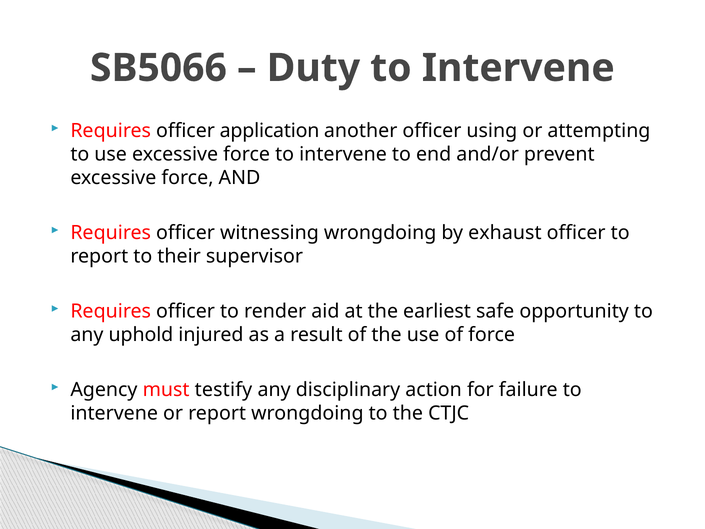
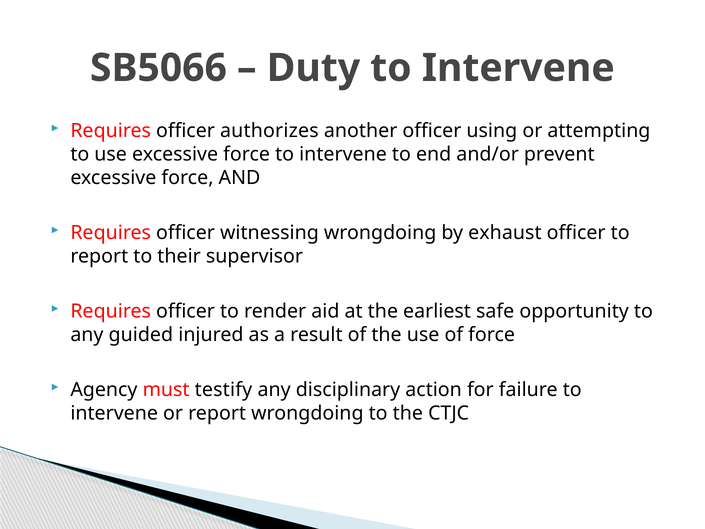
application: application -> authorizes
uphold: uphold -> guided
